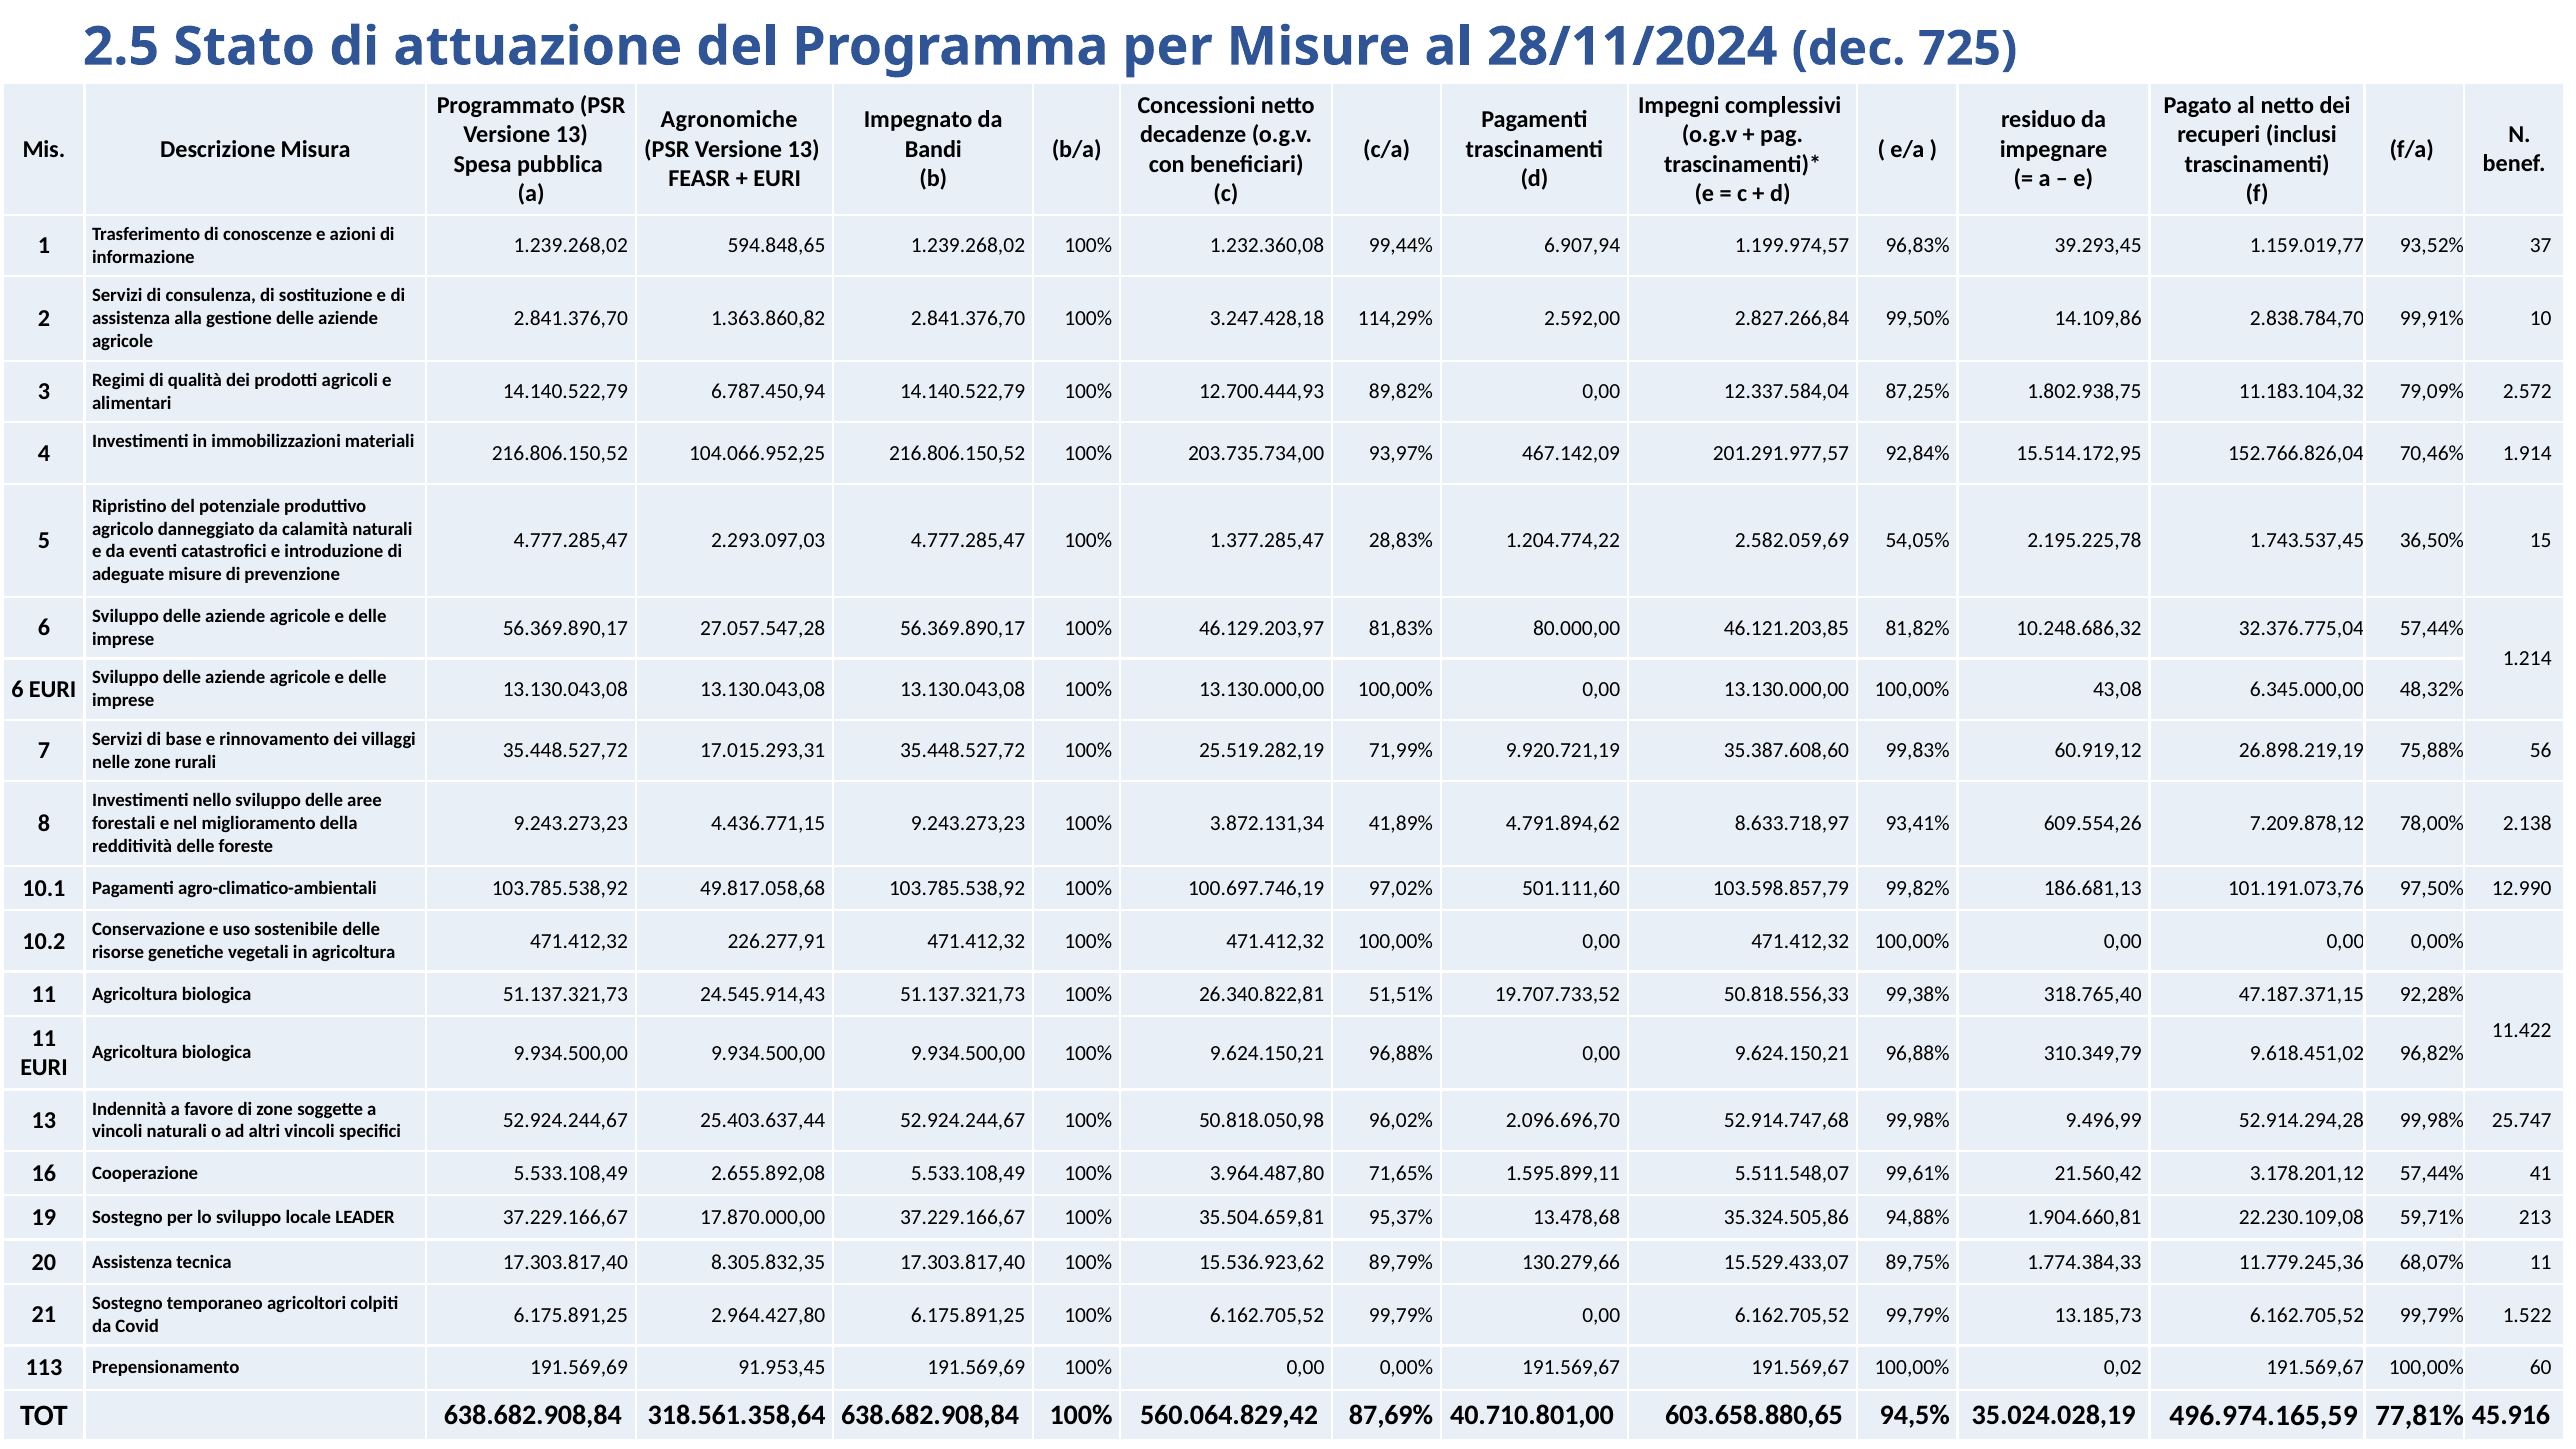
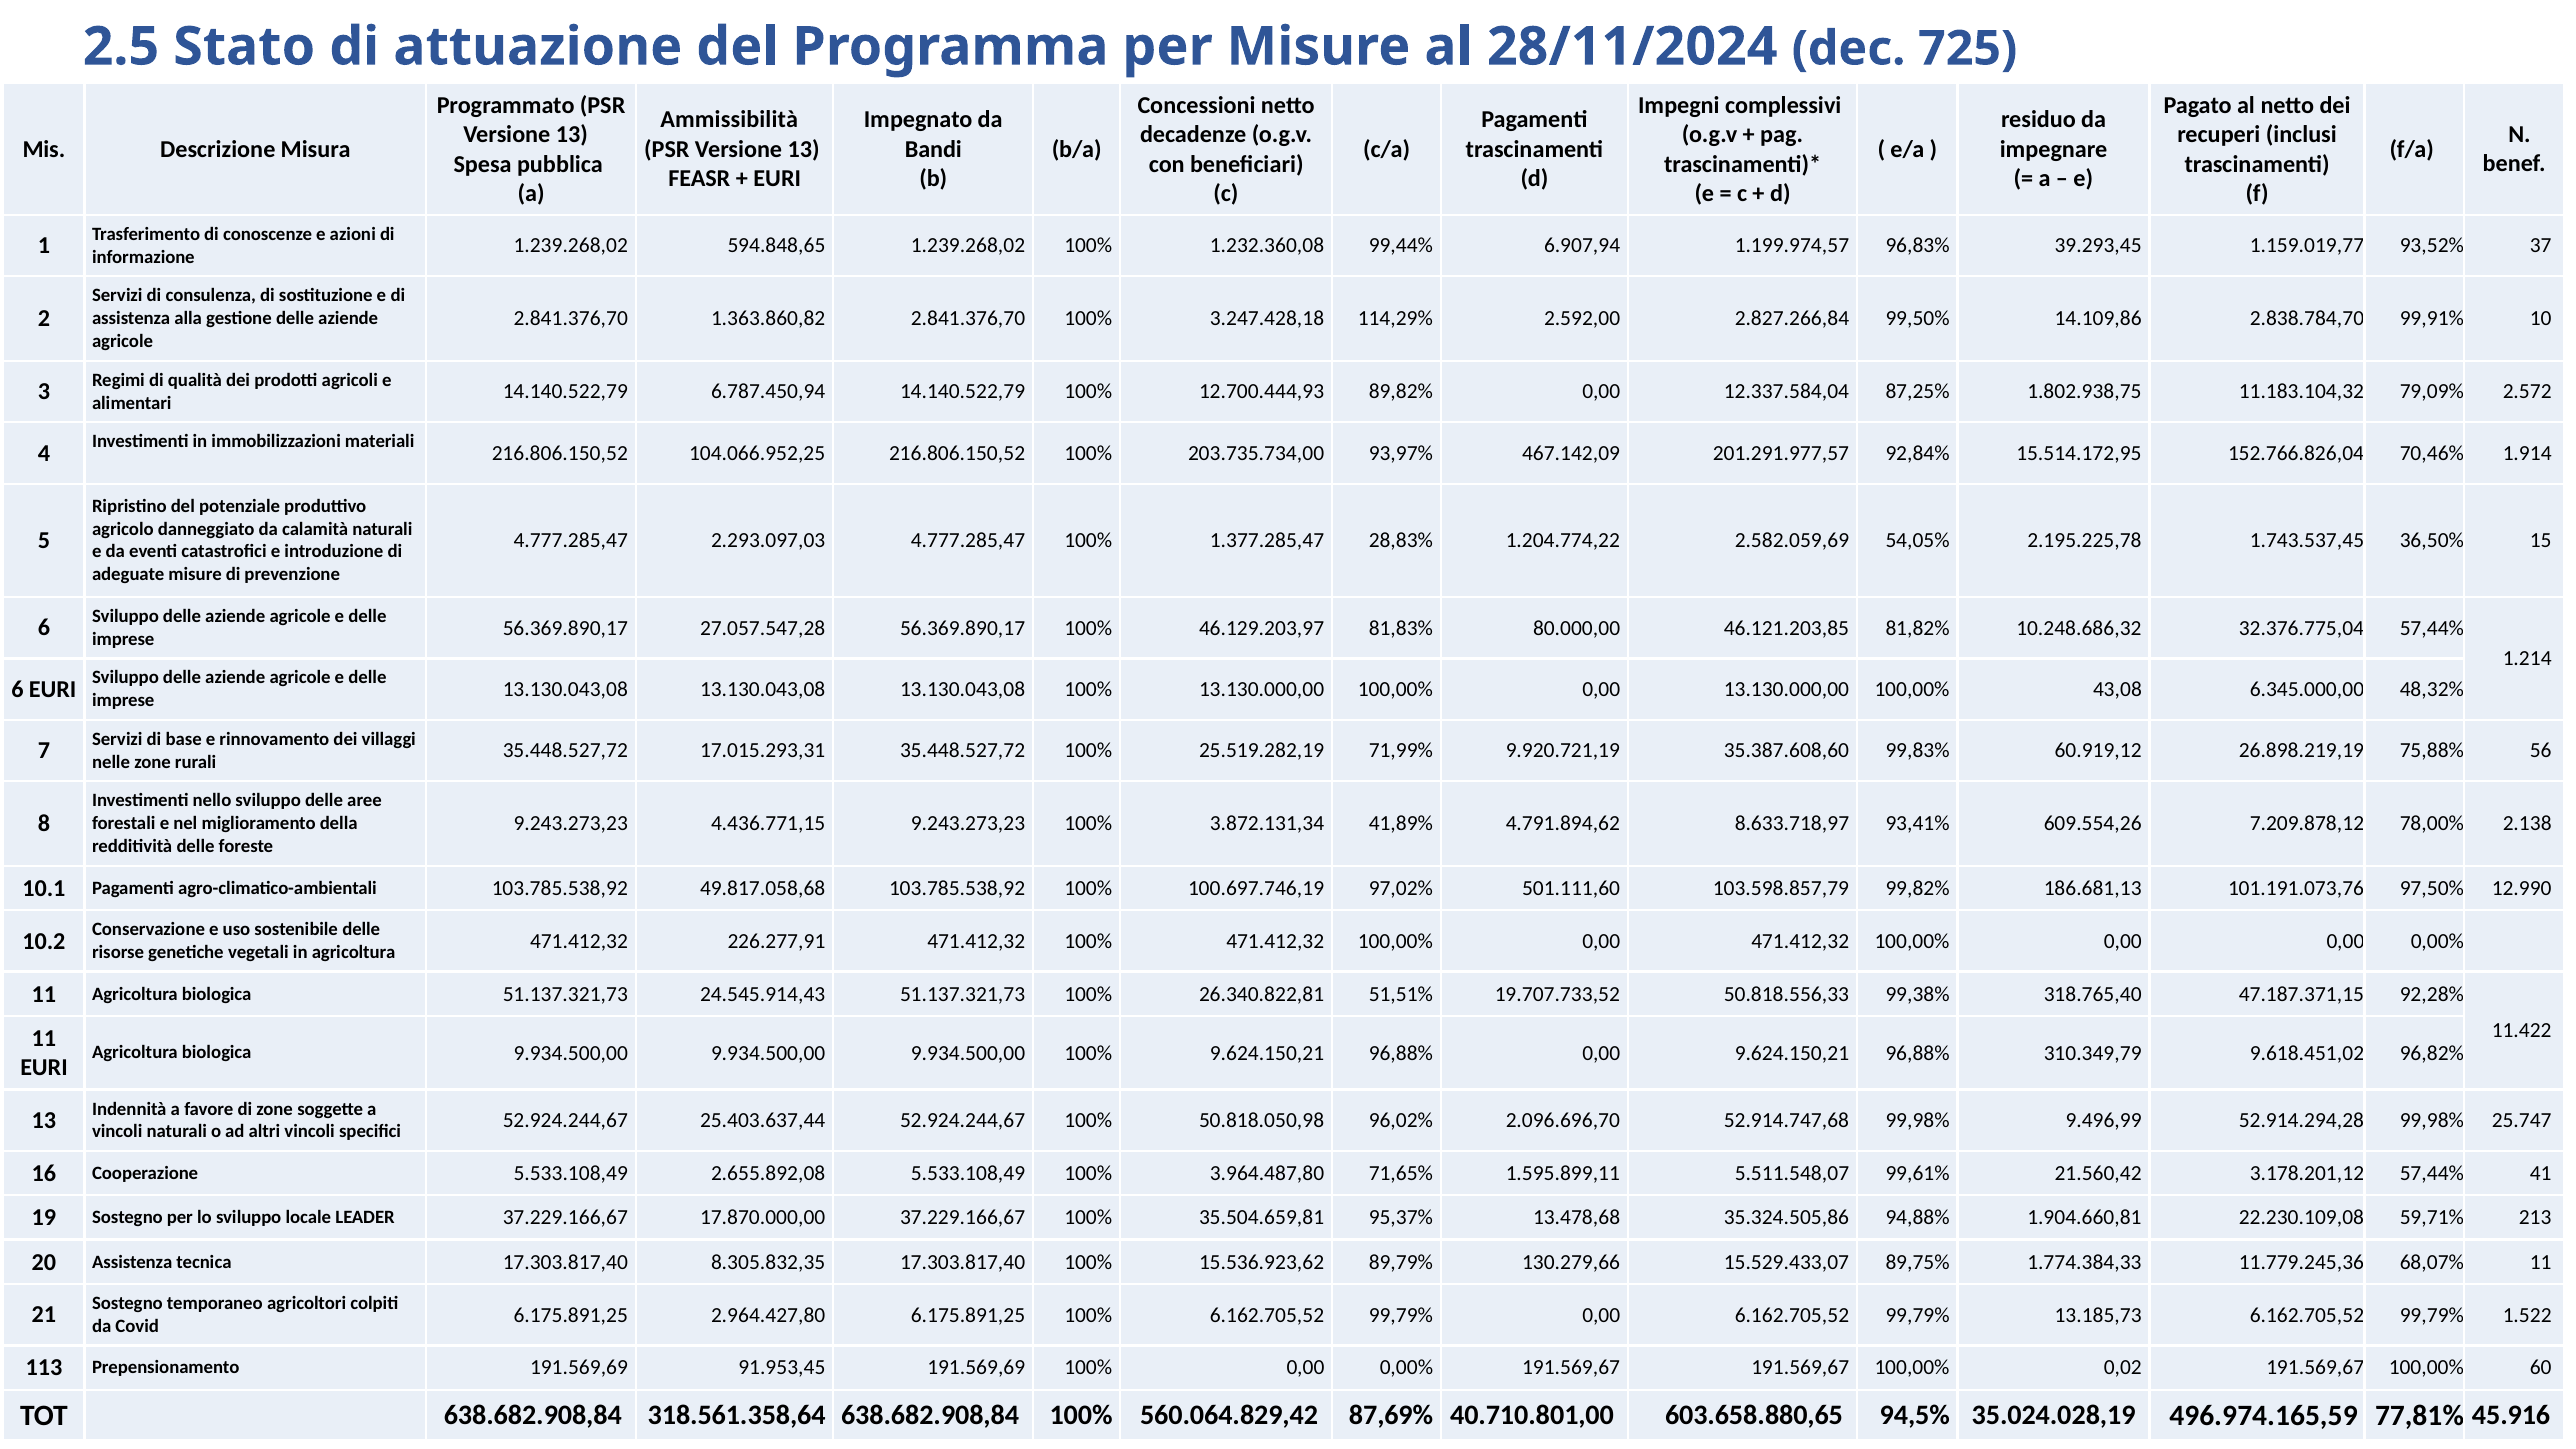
Agronomiche: Agronomiche -> Ammissibilità
